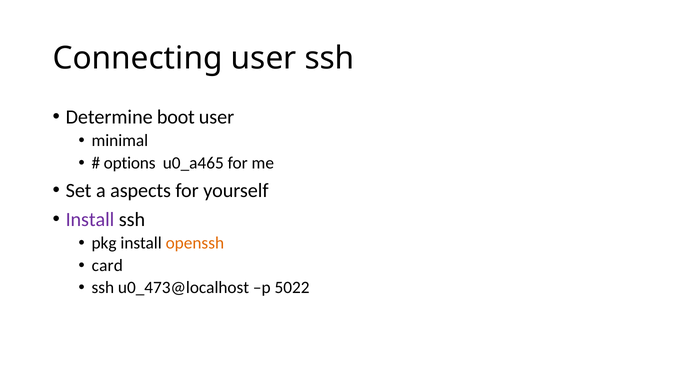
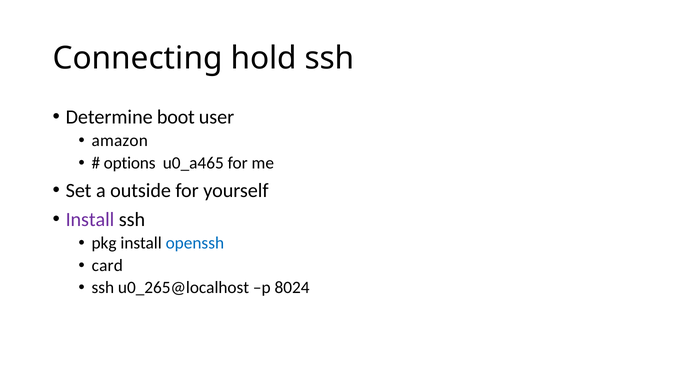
Connecting user: user -> hold
minimal: minimal -> amazon
aspects: aspects -> outside
openssh colour: orange -> blue
u0_473@localhost: u0_473@localhost -> u0_265@localhost
5022: 5022 -> 8024
